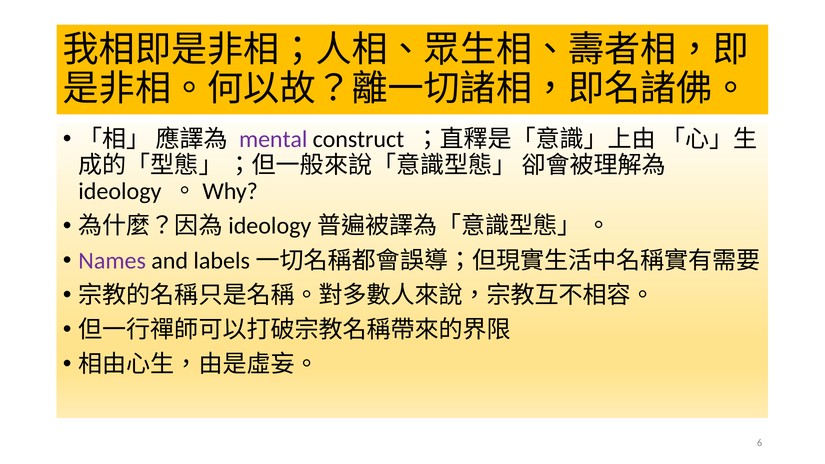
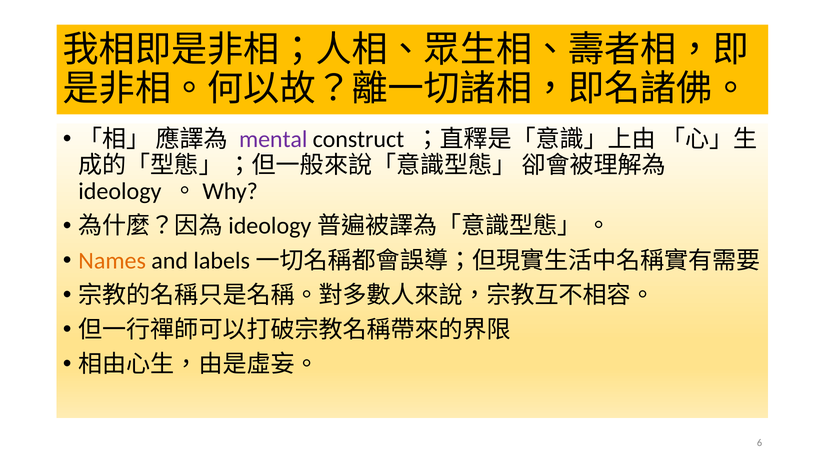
Names colour: purple -> orange
